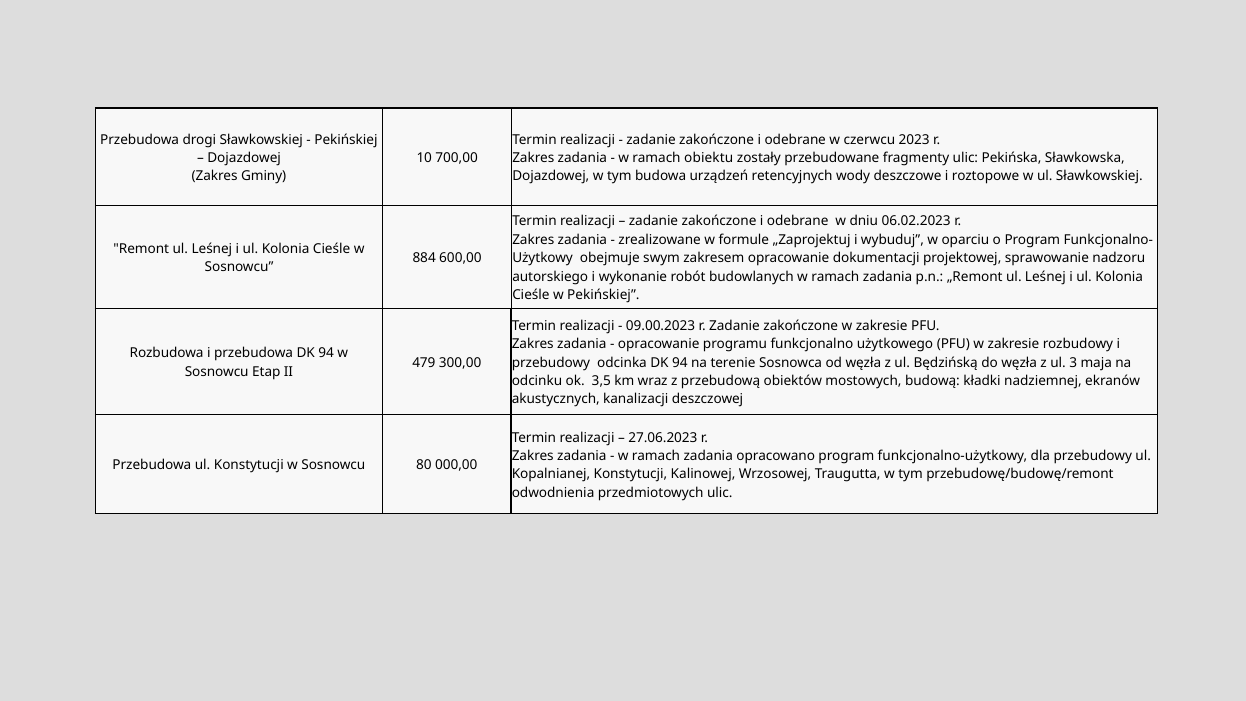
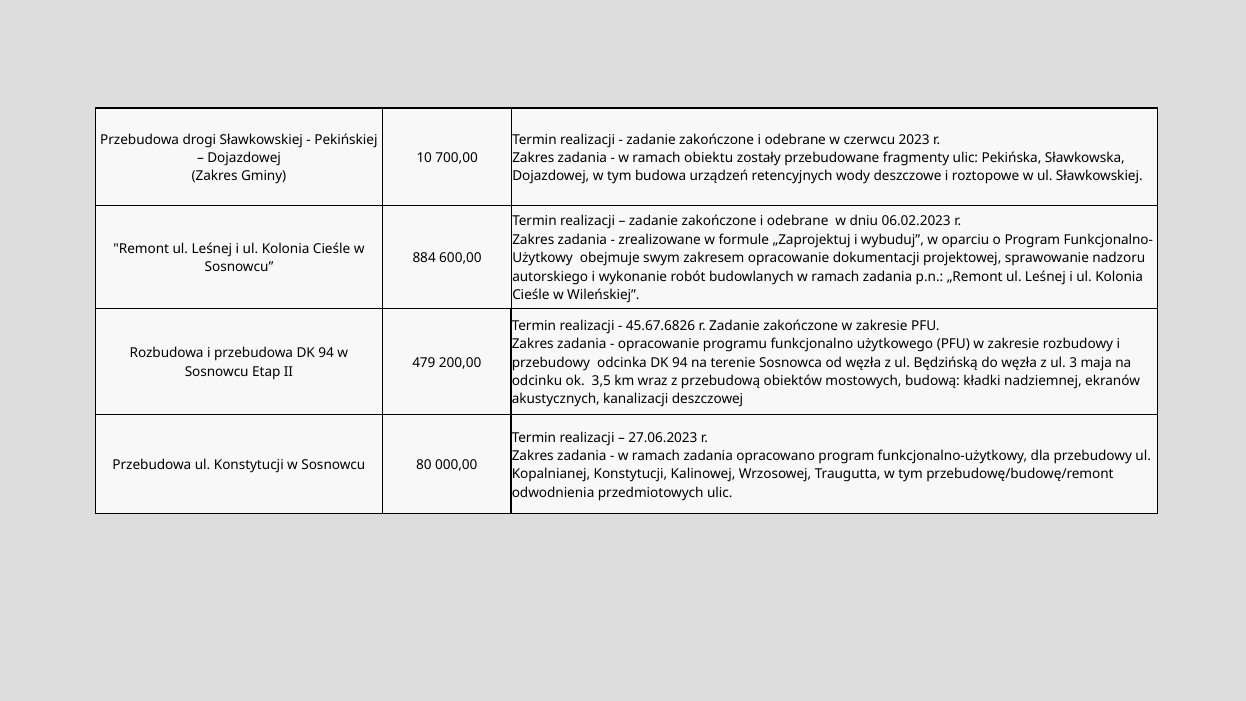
w Pekińskiej: Pekińskiej -> Wileńskiej
09.00.2023: 09.00.2023 -> 45.67.6826
300,00: 300,00 -> 200,00
